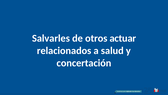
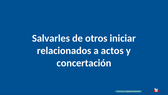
actuar: actuar -> iniciar
salud: salud -> actos
